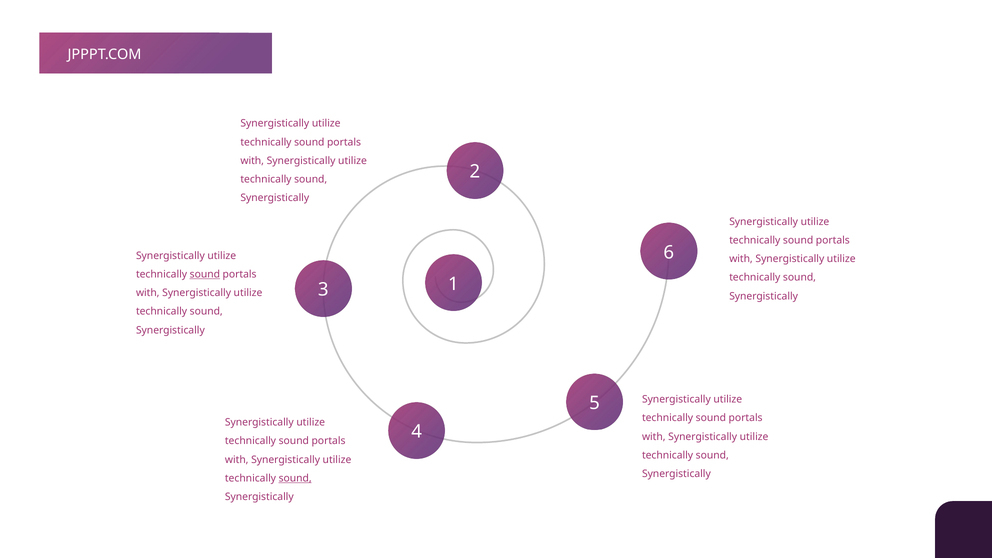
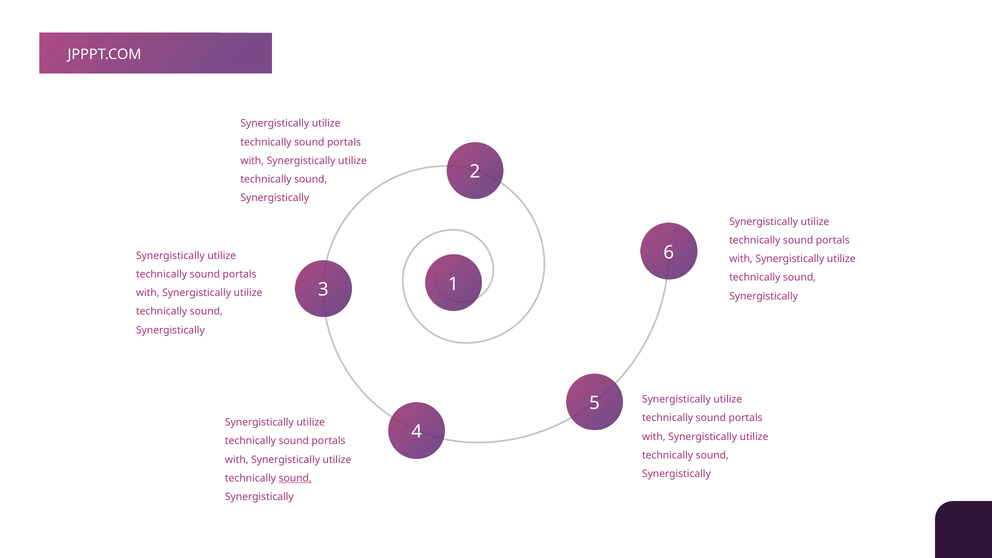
sound at (205, 274) underline: present -> none
